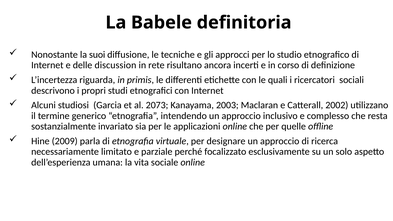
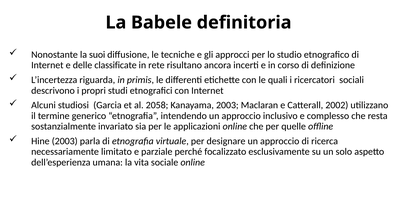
discussion: discussion -> classificate
2073: 2073 -> 2058
Hine 2009: 2009 -> 2003
